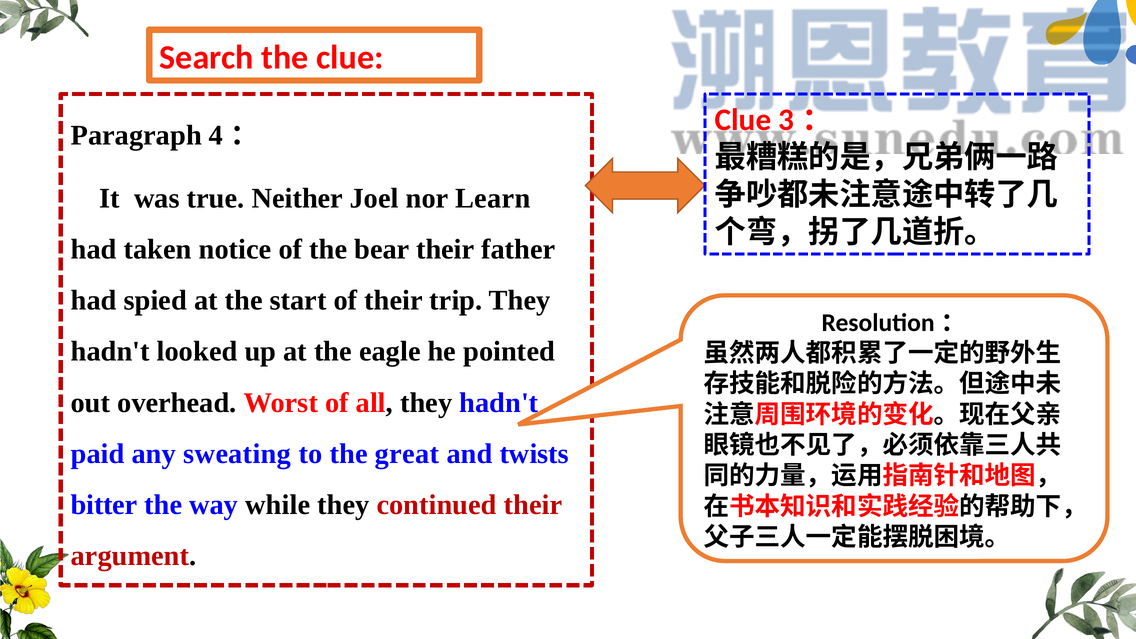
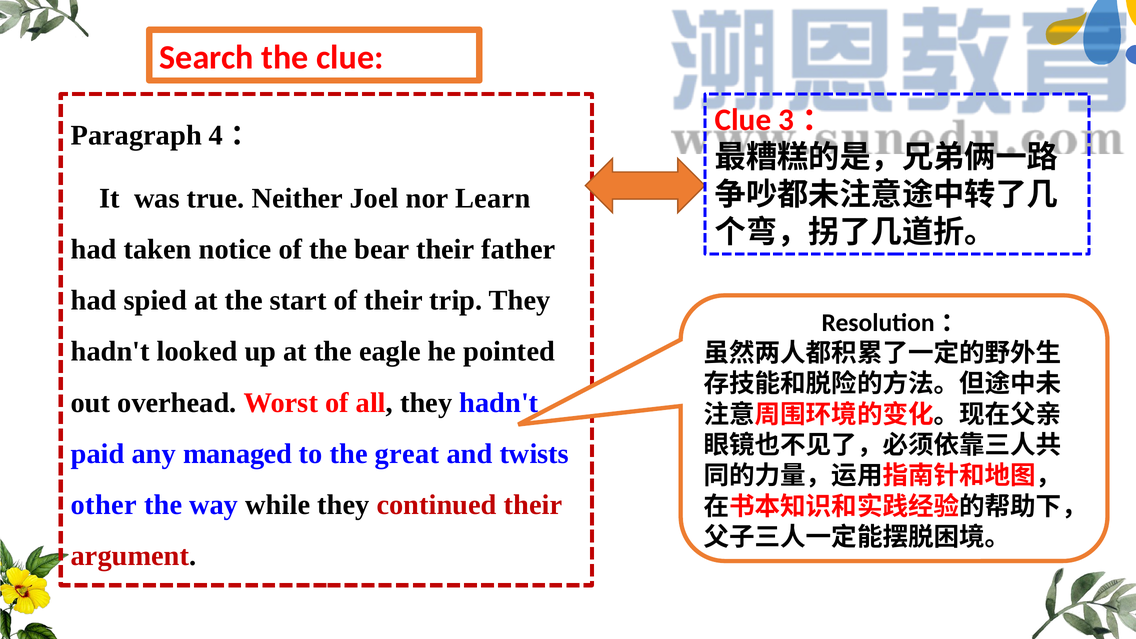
sweating: sweating -> managed
bitter: bitter -> other
